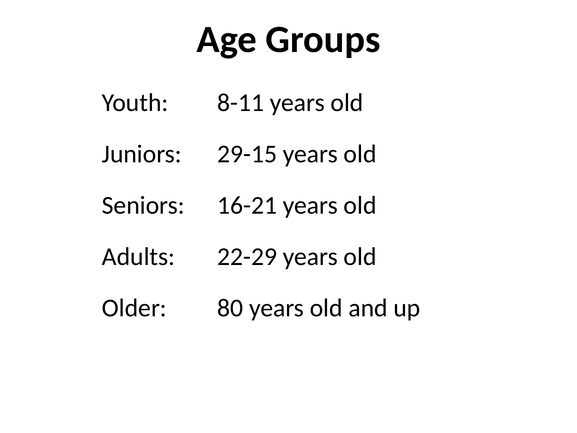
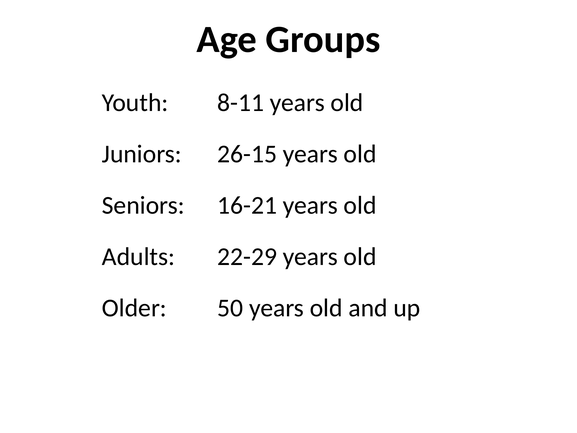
29-15: 29-15 -> 26-15
80: 80 -> 50
